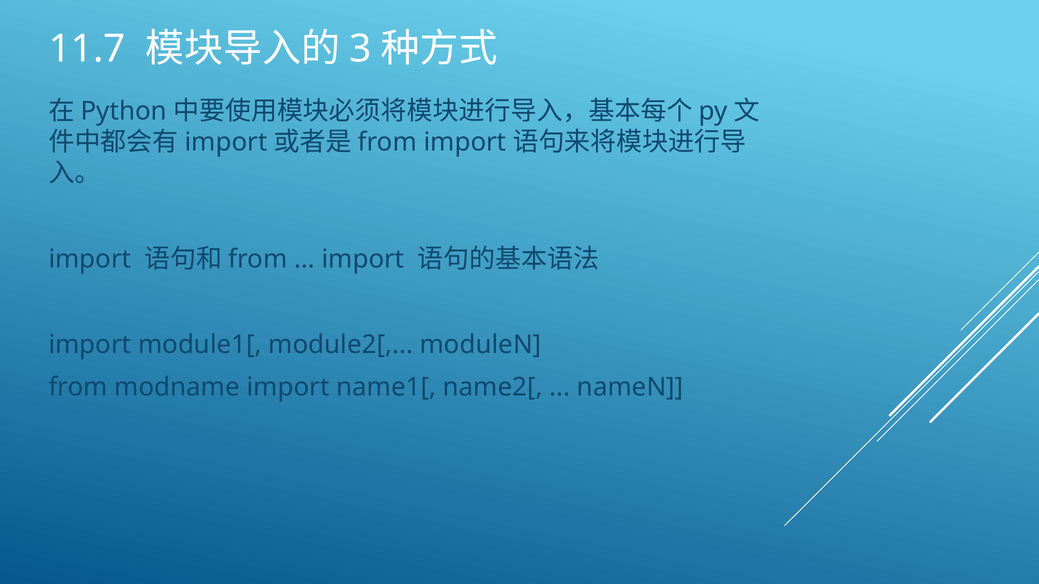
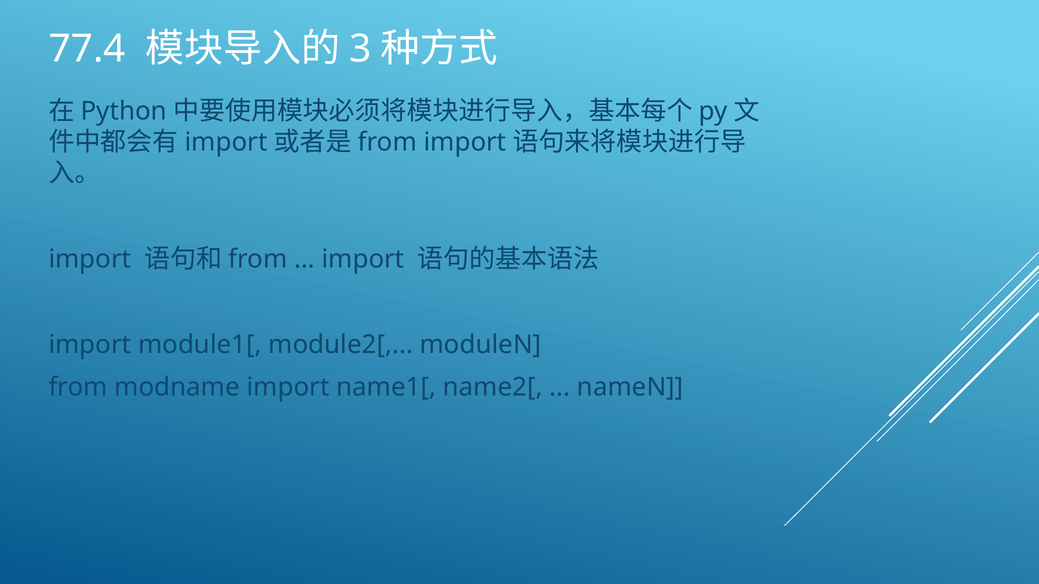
11.7: 11.7 -> 77.4
